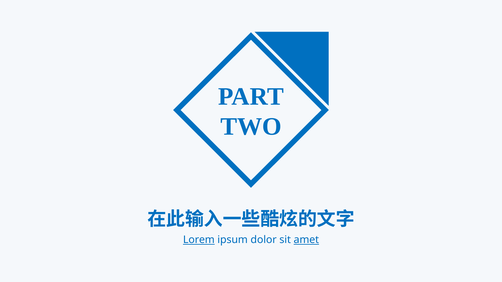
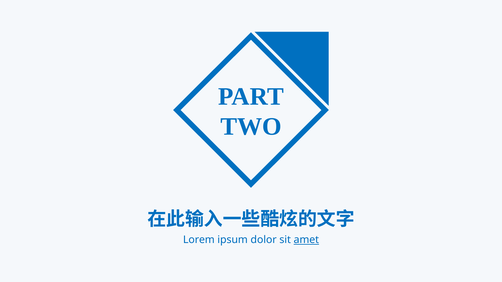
Lorem underline: present -> none
